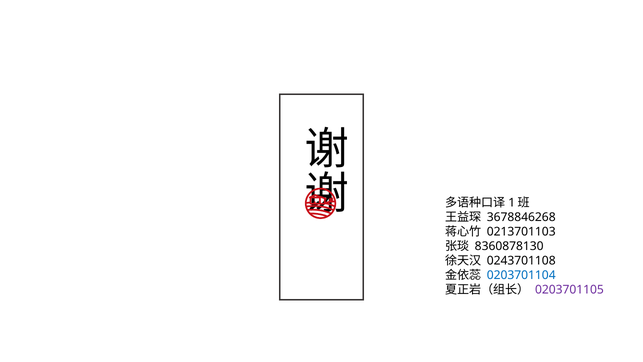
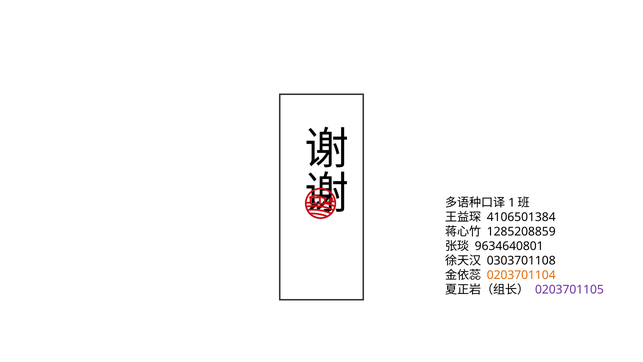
3678846268: 3678846268 -> 4106501384
0213701103: 0213701103 -> 1285208859
8360878130: 8360878130 -> 9634640801
0243701108: 0243701108 -> 0303701108
0203701104 colour: blue -> orange
